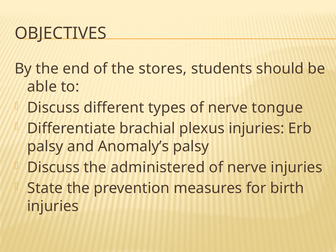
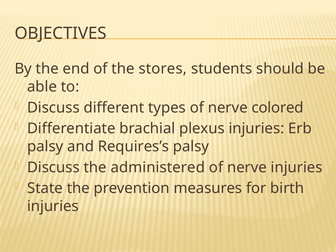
tongue: tongue -> colored
Anomaly’s: Anomaly’s -> Requires’s
